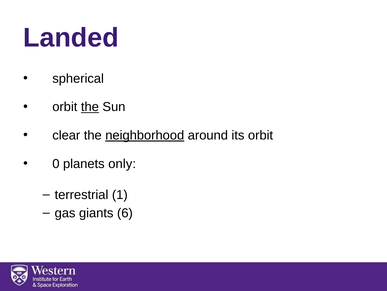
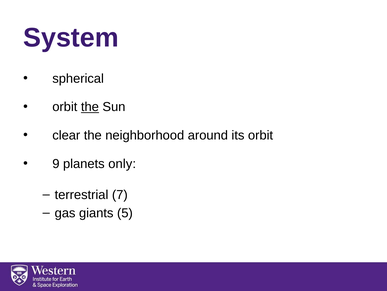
Landed: Landed -> System
neighborhood underline: present -> none
0: 0 -> 9
1: 1 -> 7
6: 6 -> 5
